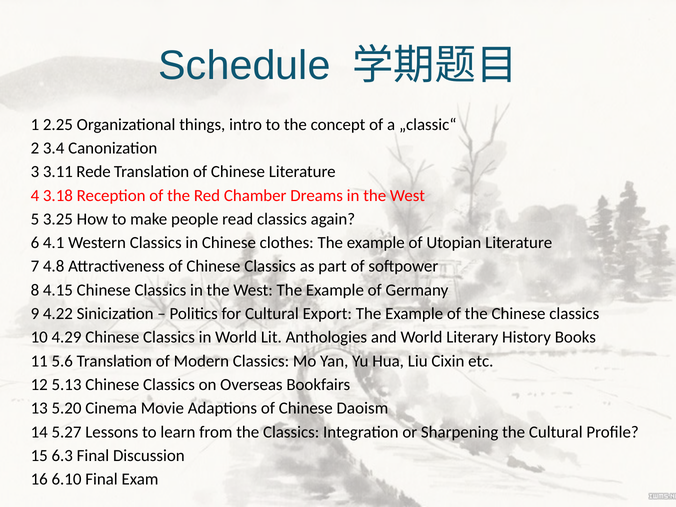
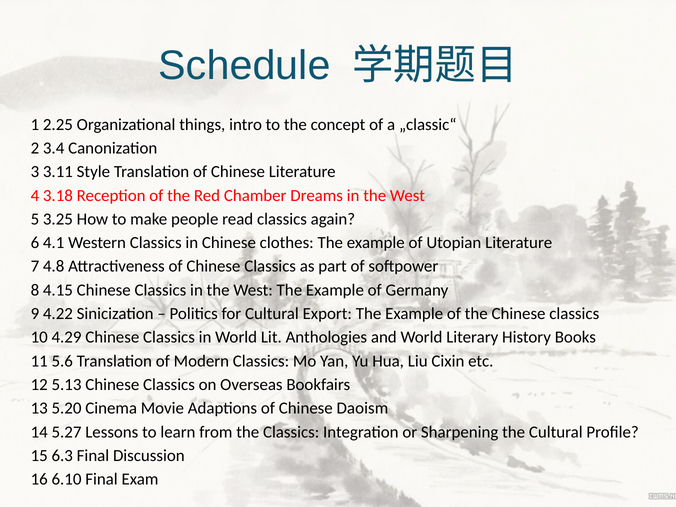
Rede: Rede -> Style
